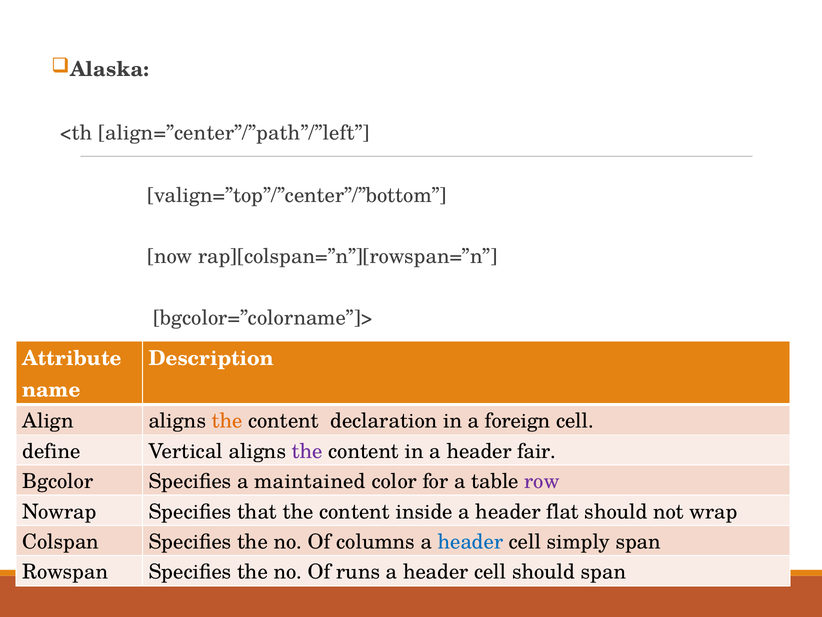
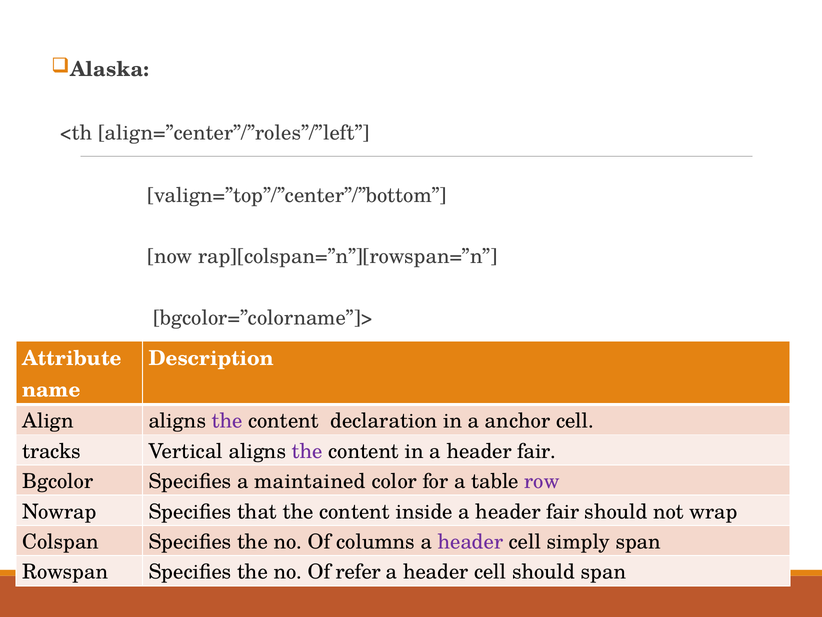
align=”center”/”path”/”left: align=”center”/”path”/”left -> align=”center”/”roles”/”left
the at (227, 421) colour: orange -> purple
foreign: foreign -> anchor
define: define -> tracks
inside a header flat: flat -> fair
header at (470, 541) colour: blue -> purple
runs: runs -> refer
